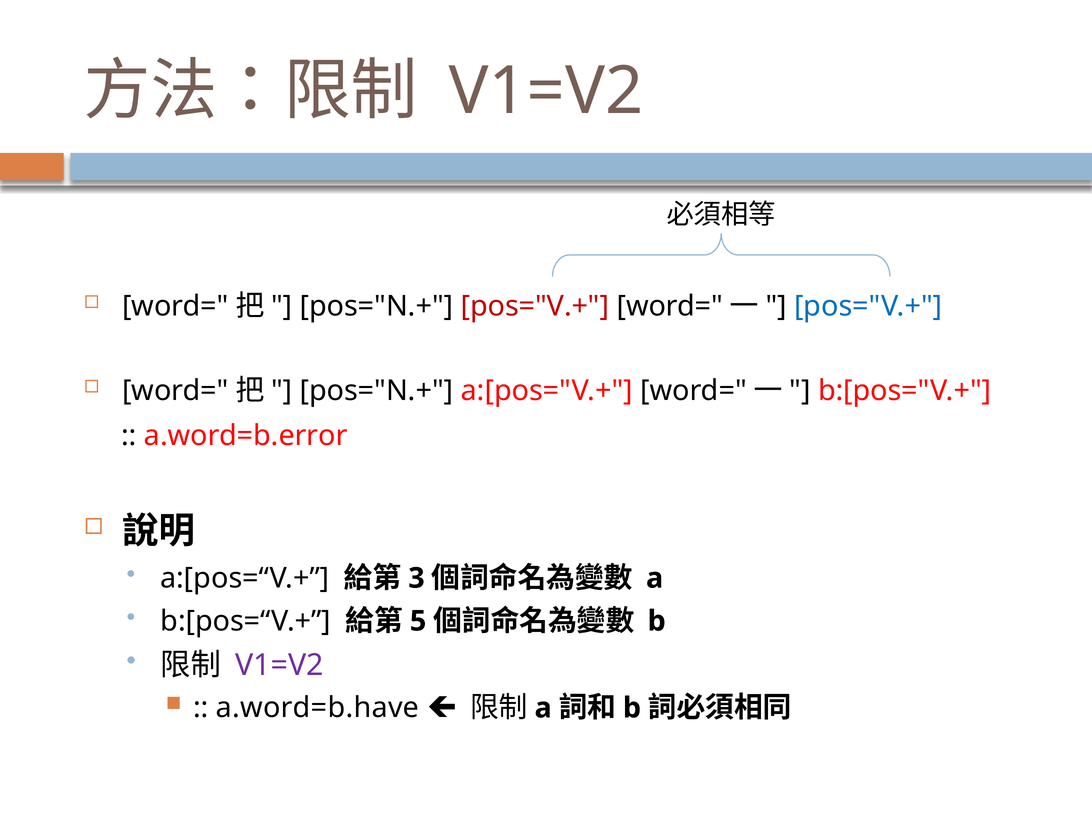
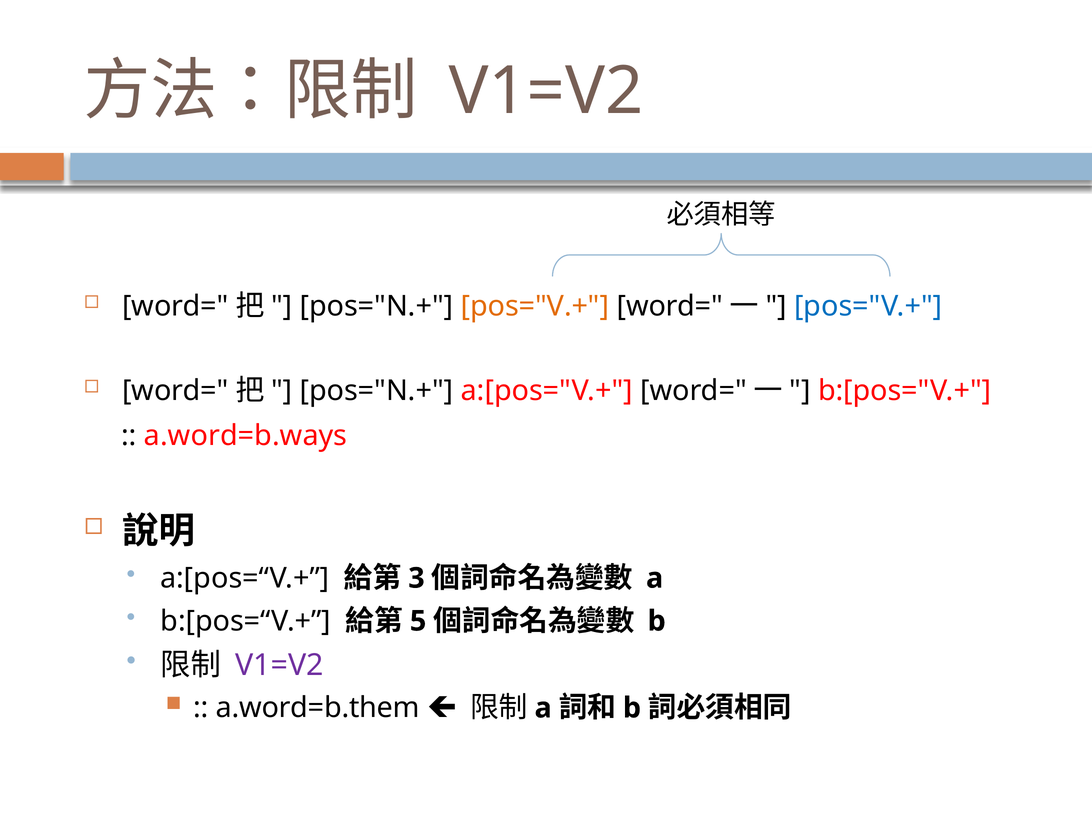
pos="V.+ at (535, 306) colour: red -> orange
a.word=b.error: a.word=b.error -> a.word=b.ways
a.word=b.have: a.word=b.have -> a.word=b.them
